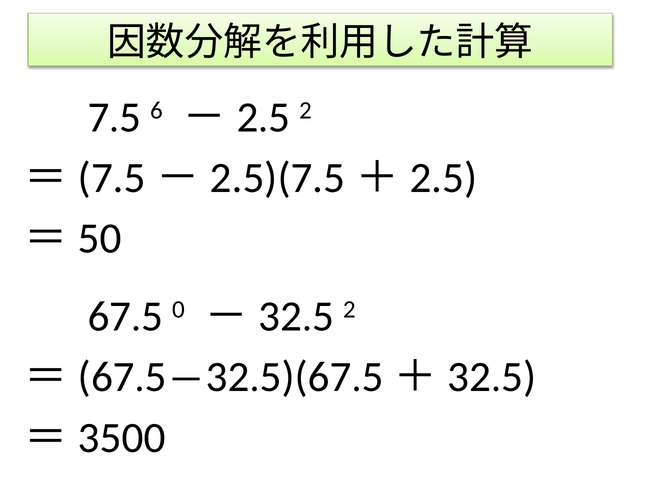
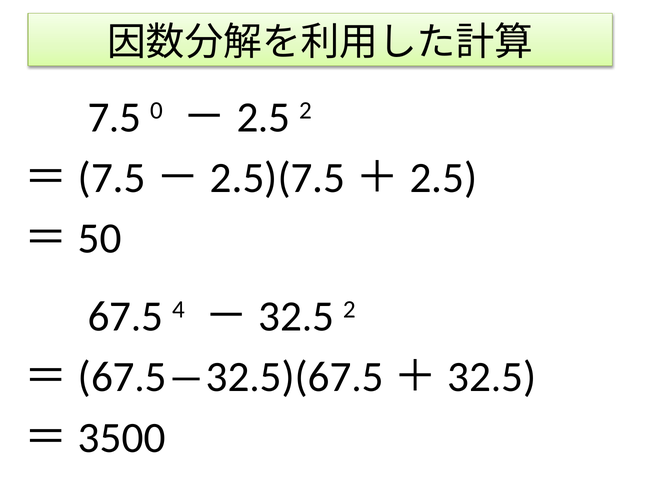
6: 6 -> 0
0: 0 -> 4
